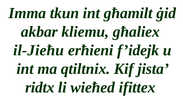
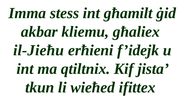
tkun: tkun -> stess
ridtx: ridtx -> tkun
